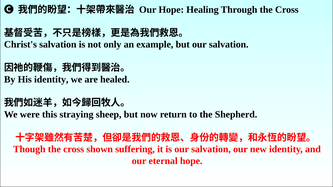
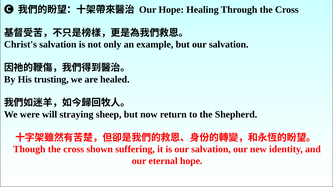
His identity: identity -> trusting
this: this -> will
